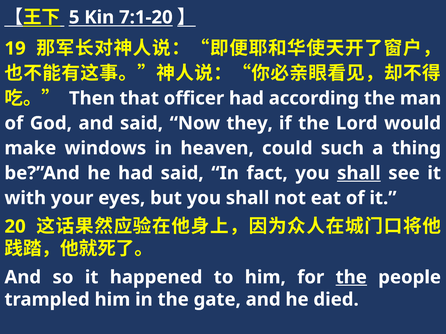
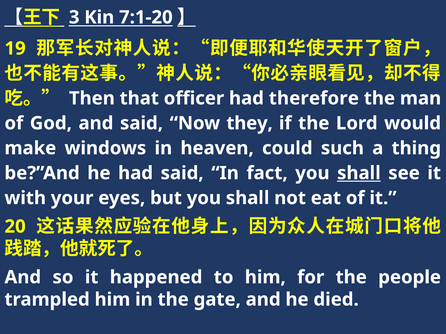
5: 5 -> 3
according: according -> therefore
the at (351, 278) underline: present -> none
